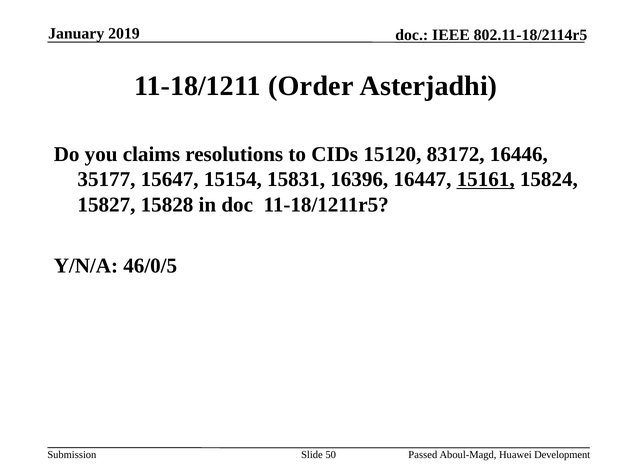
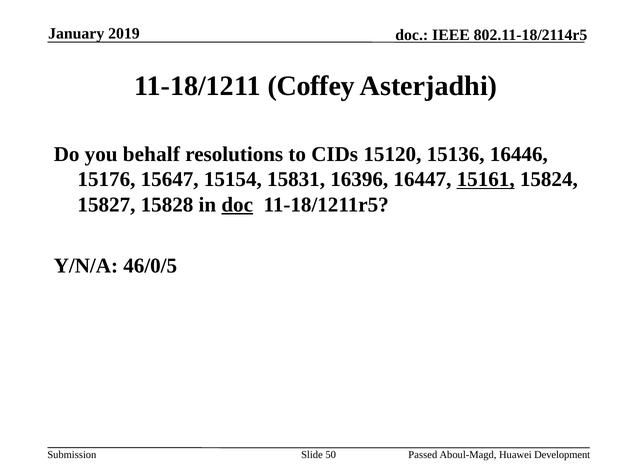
Order: Order -> Coffey
claims: claims -> behalf
83172: 83172 -> 15136
35177: 35177 -> 15176
doc at (237, 205) underline: none -> present
